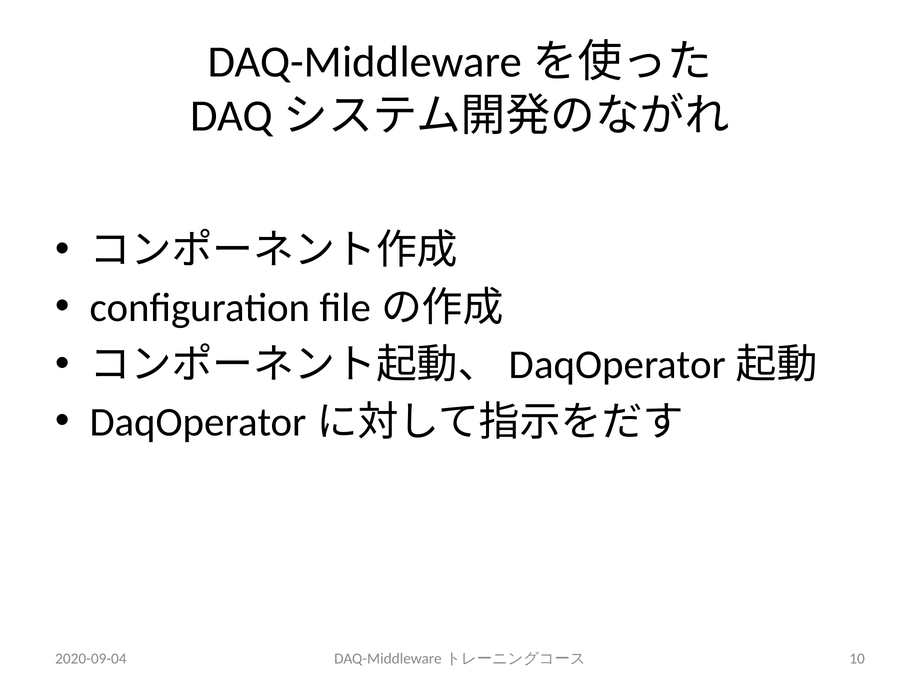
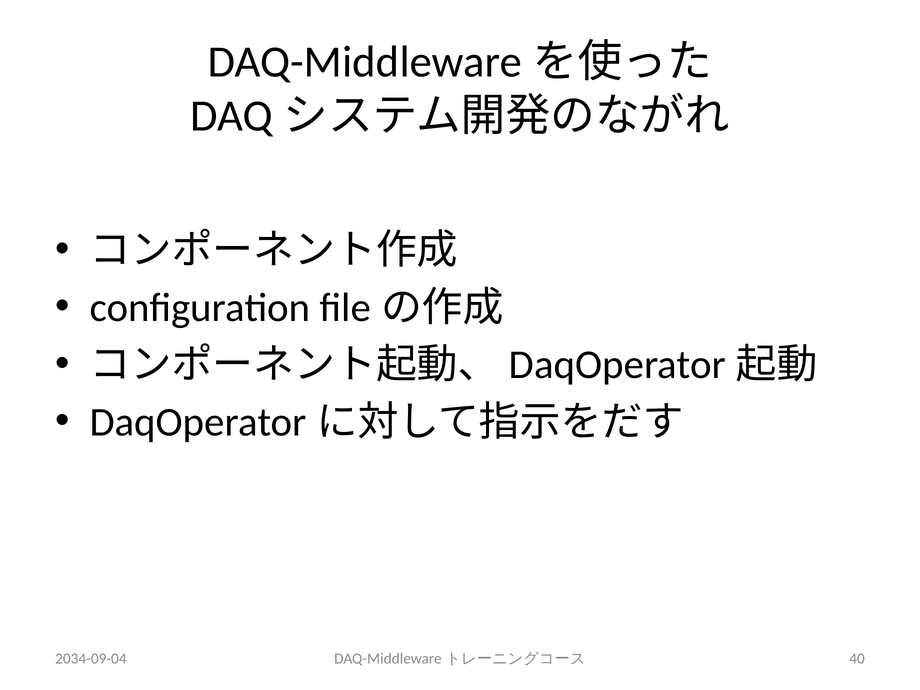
2020-09-04: 2020-09-04 -> 2034-09-04
10: 10 -> 40
